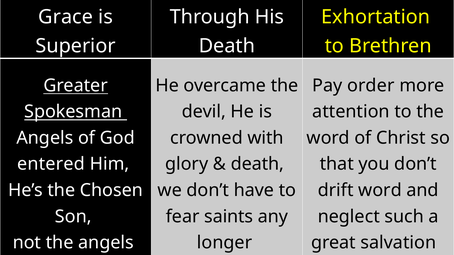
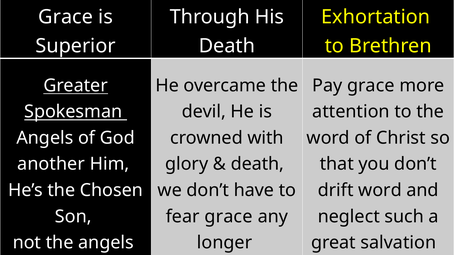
Pay order: order -> grace
entered: entered -> another
fear saints: saints -> grace
